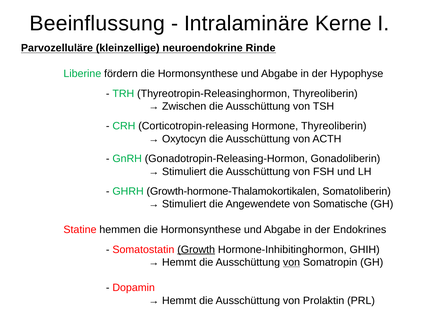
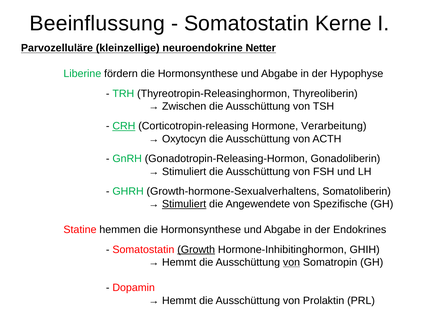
Intralaminäre at (247, 23): Intralaminäre -> Somatostatin
Rinde: Rinde -> Netter
CRH underline: none -> present
Hormone Thyreoliberin: Thyreoliberin -> Verarbeitung
Growth-hormone-Thalamokortikalen: Growth-hormone-Thalamokortikalen -> Growth-hormone-Sexualverhaltens
Stimuliert at (184, 204) underline: none -> present
Somatische: Somatische -> Spezifische
